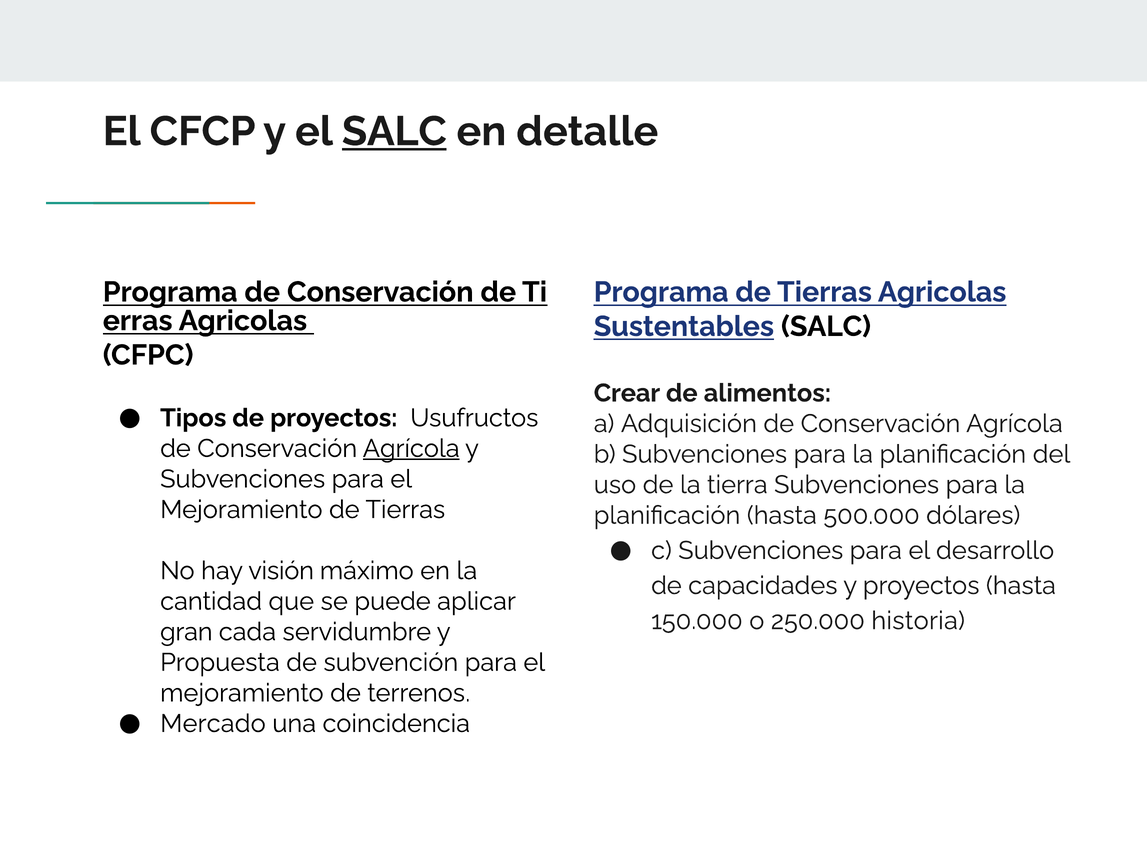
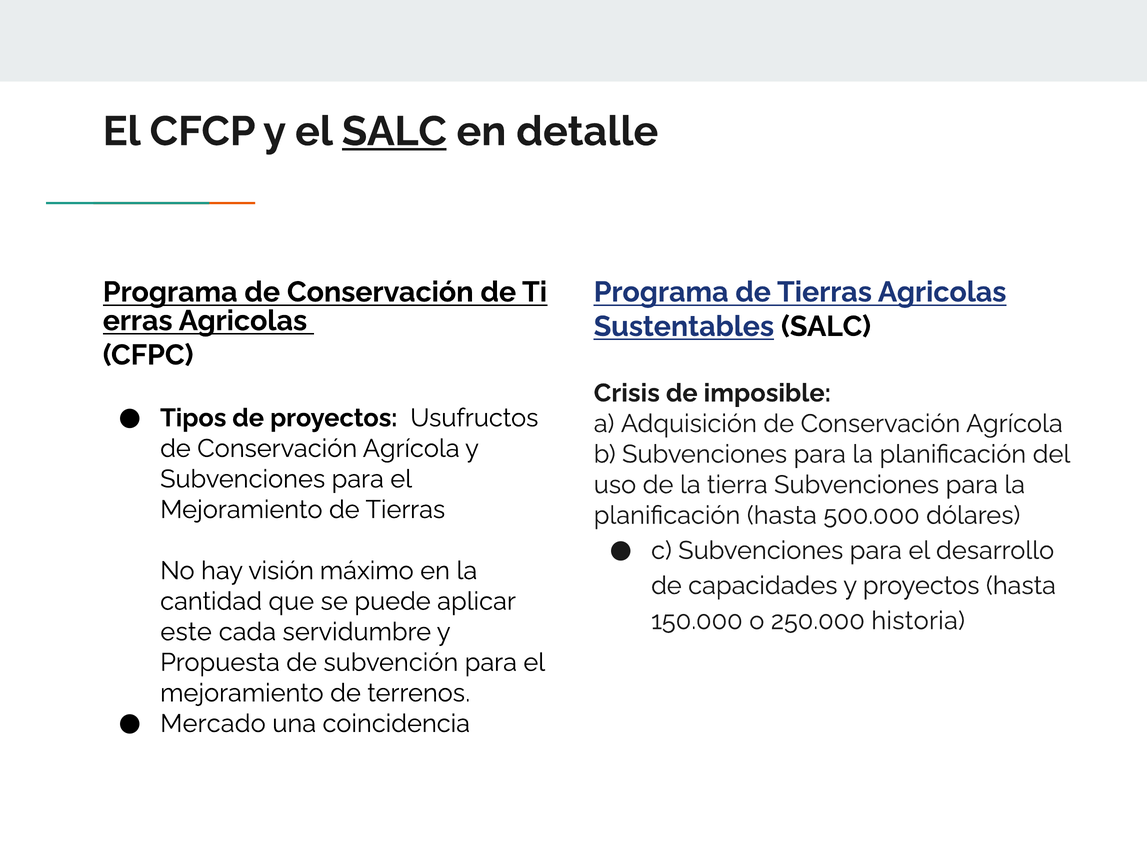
Crear: Crear -> Crisis
alimentos: alimentos -> imposible
Agrícola at (411, 449) underline: present -> none
gran: gran -> este
